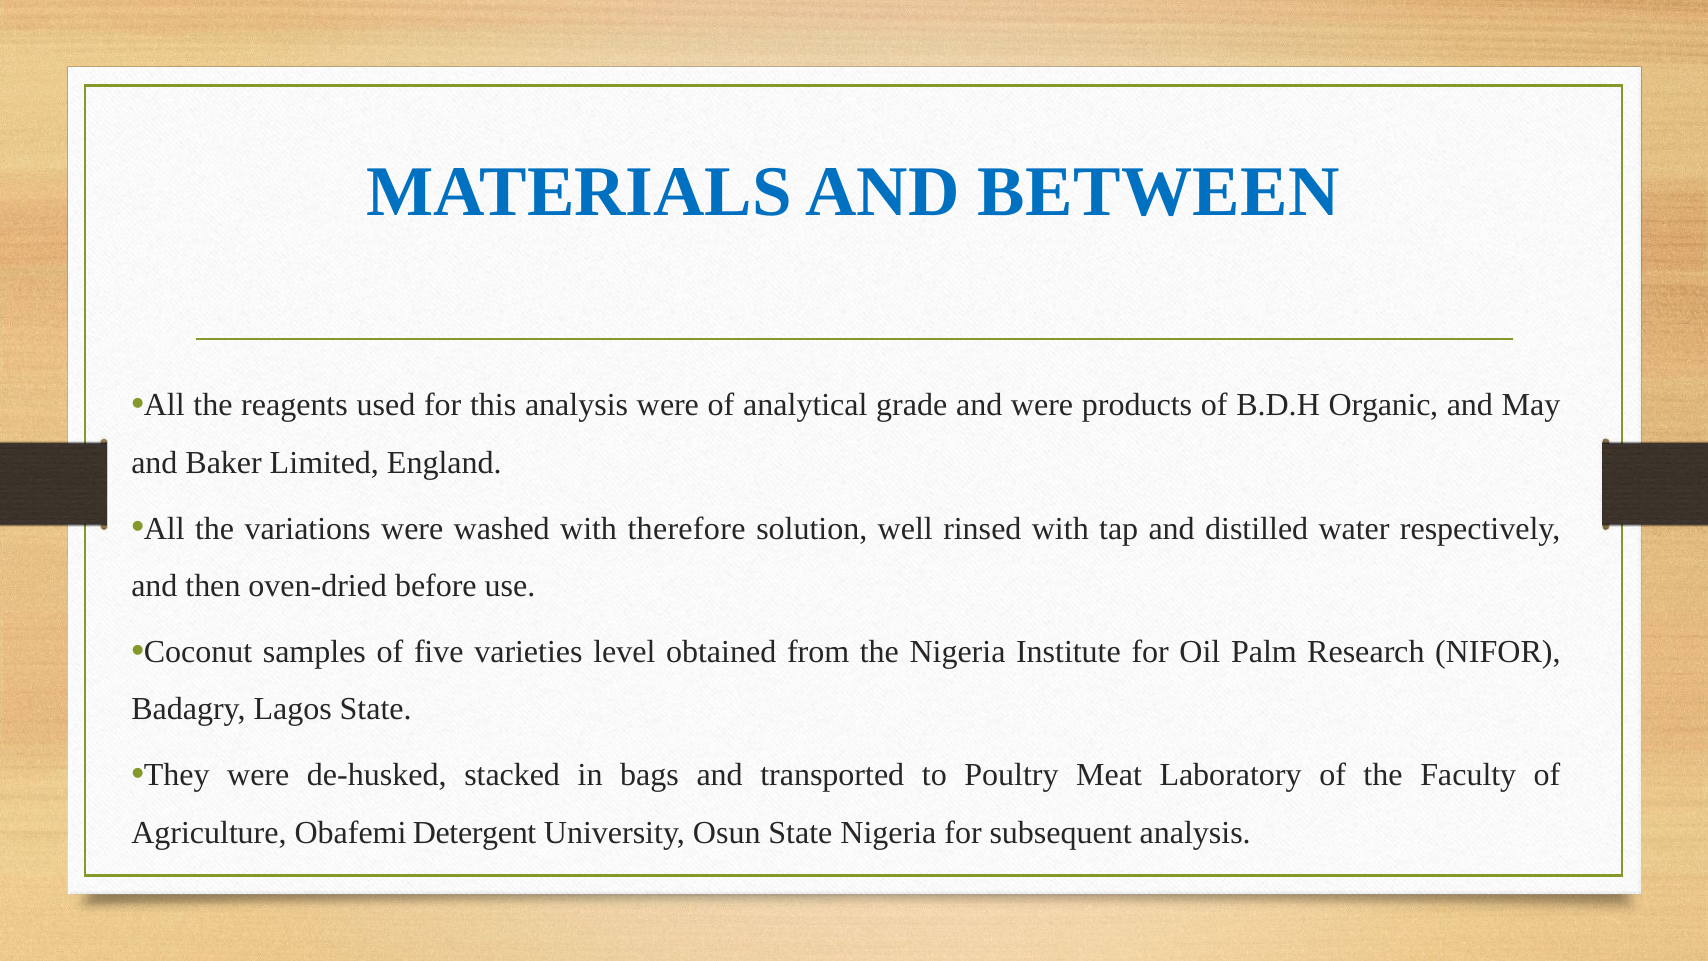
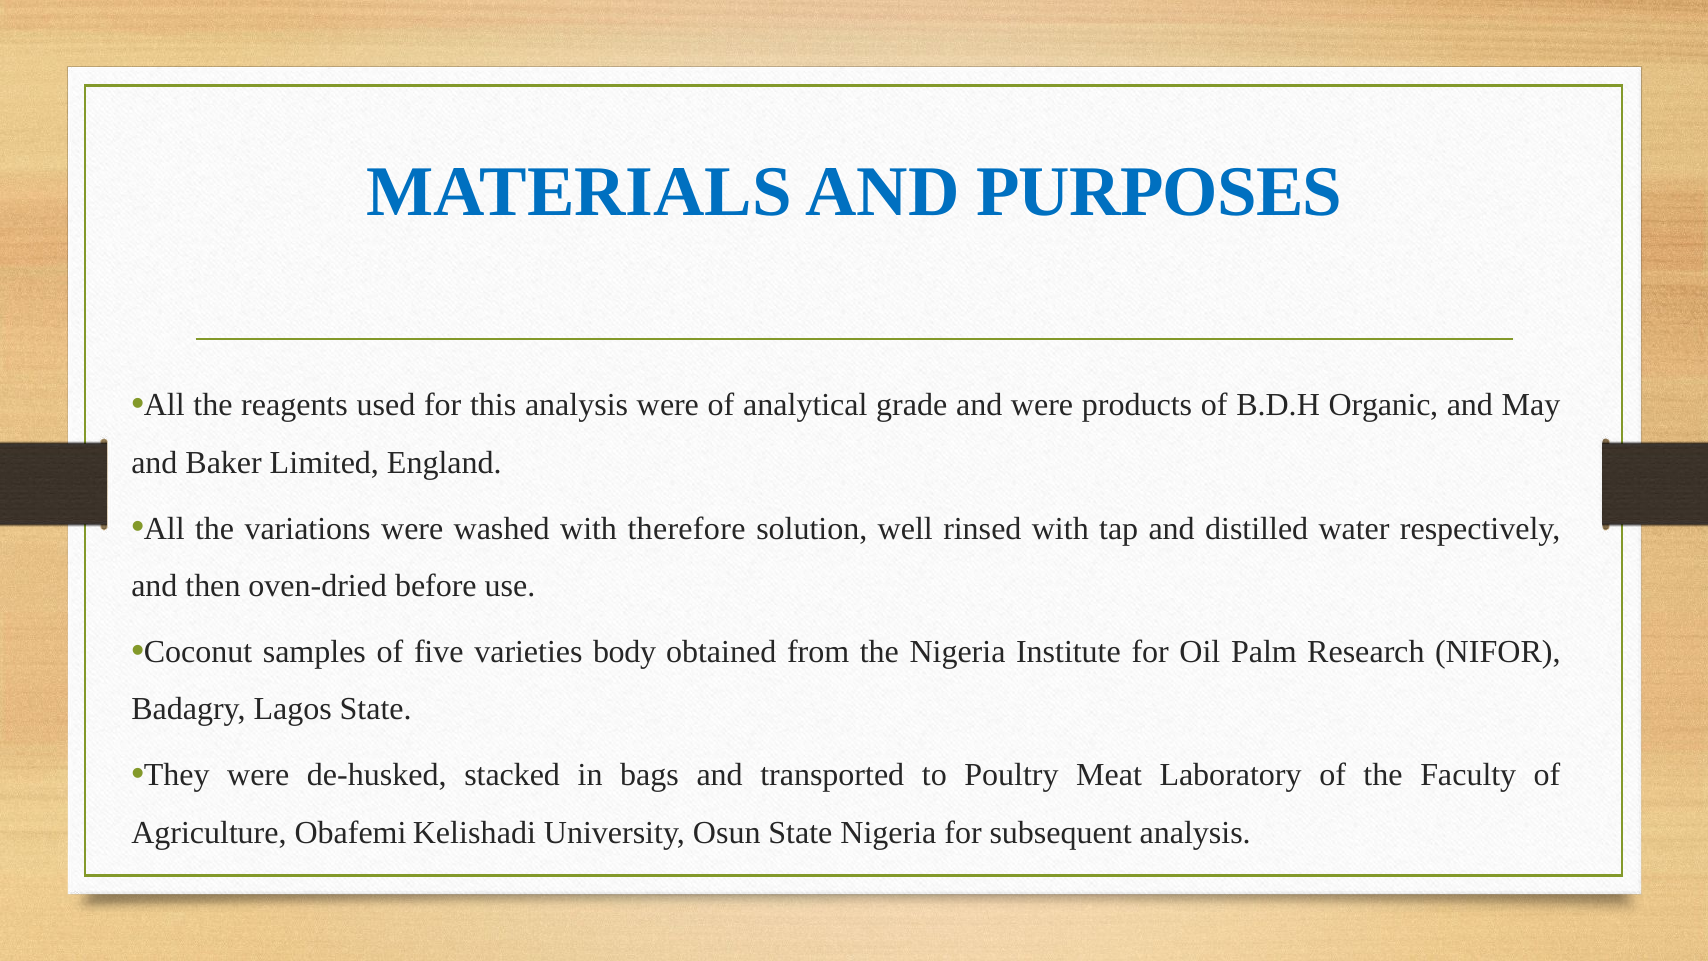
BETWEEN: BETWEEN -> PURPOSES
level: level -> body
Detergent: Detergent -> Kelishadi
